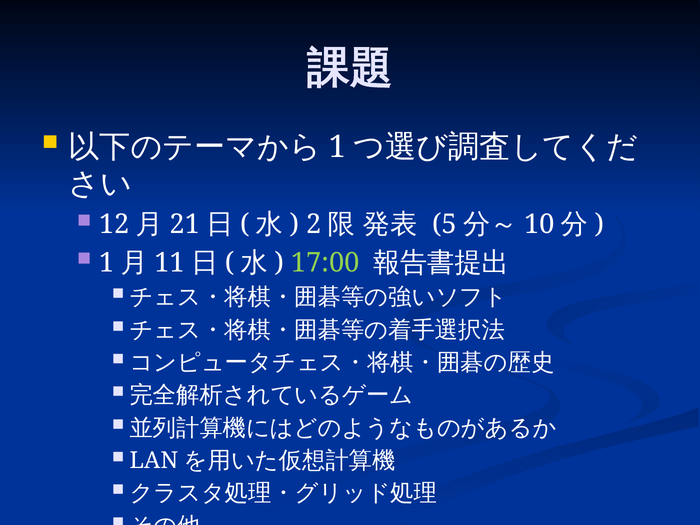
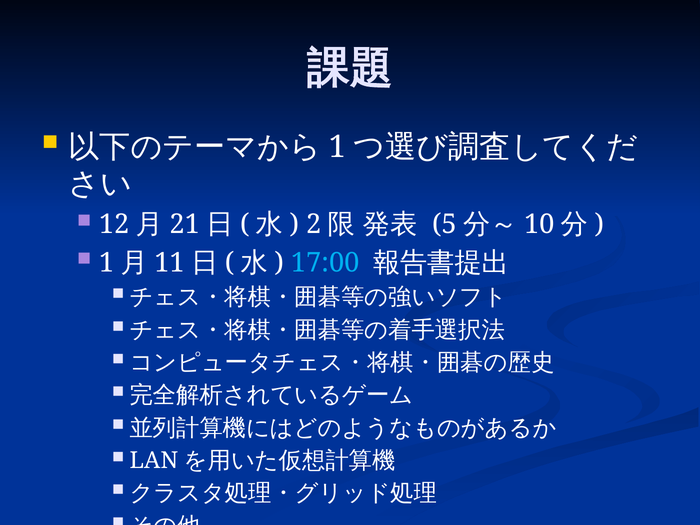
17:00 colour: light green -> light blue
